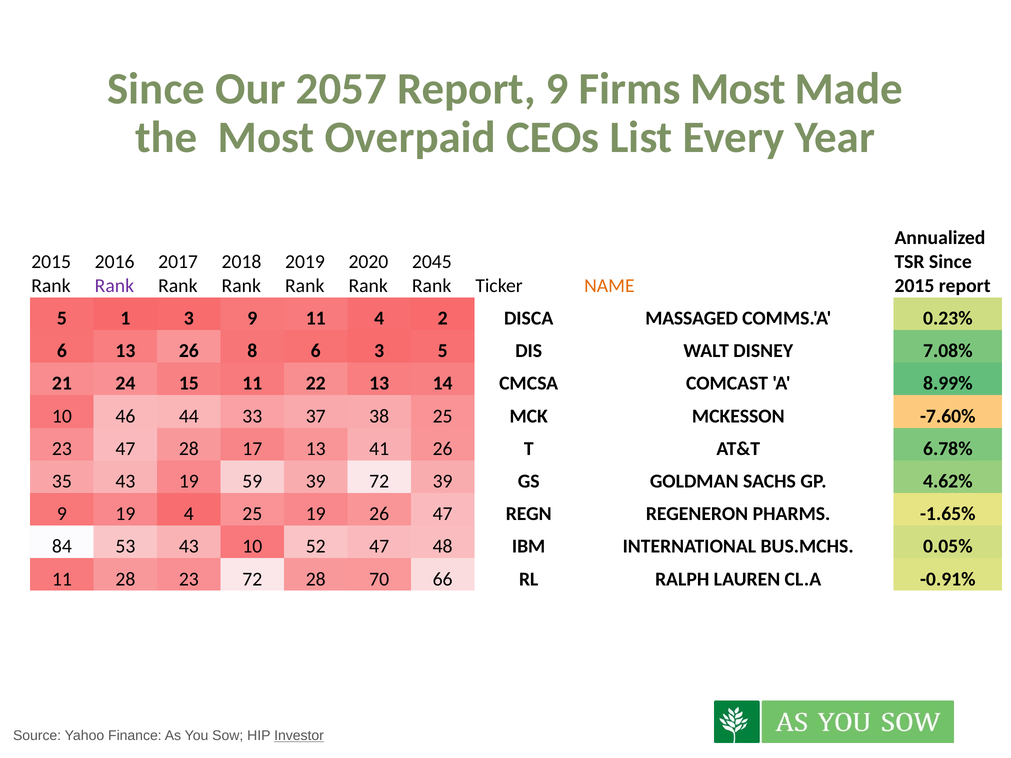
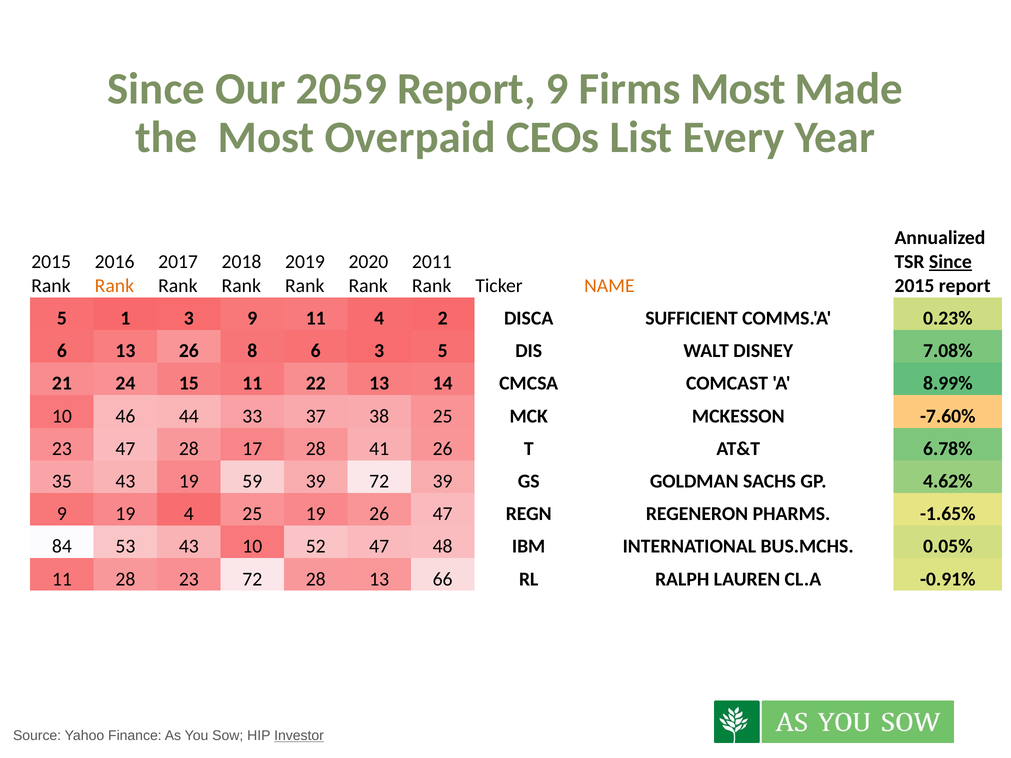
2057: 2057 -> 2059
2045: 2045 -> 2011
Since at (950, 262) underline: none -> present
Rank at (114, 286) colour: purple -> orange
MASSAGED: MASSAGED -> SUFFICIENT
17 13: 13 -> 28
28 70: 70 -> 13
